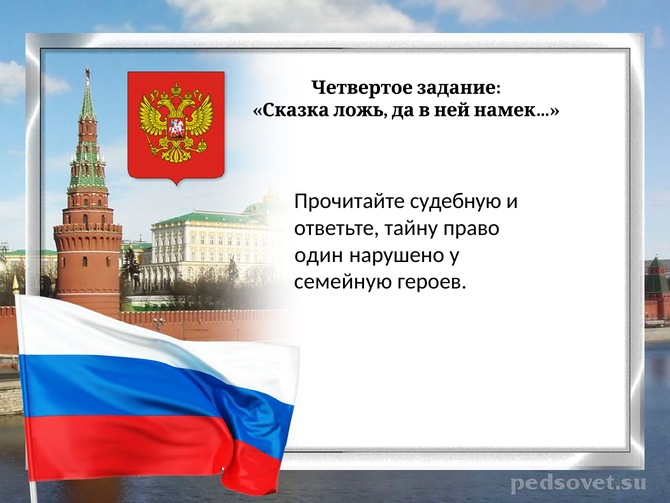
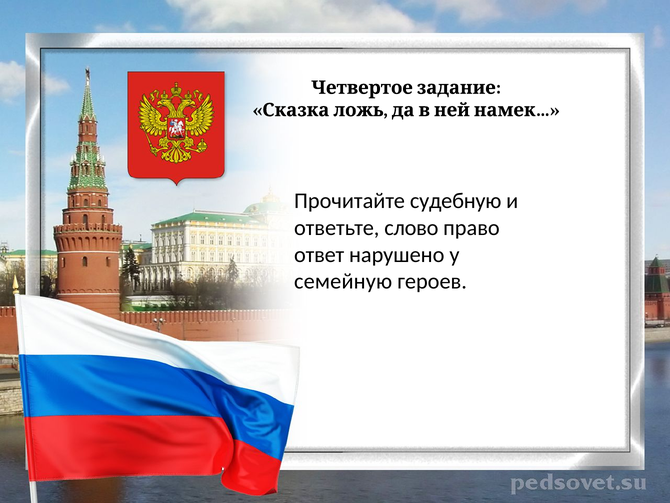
тайну: тайну -> слово
один: один -> ответ
